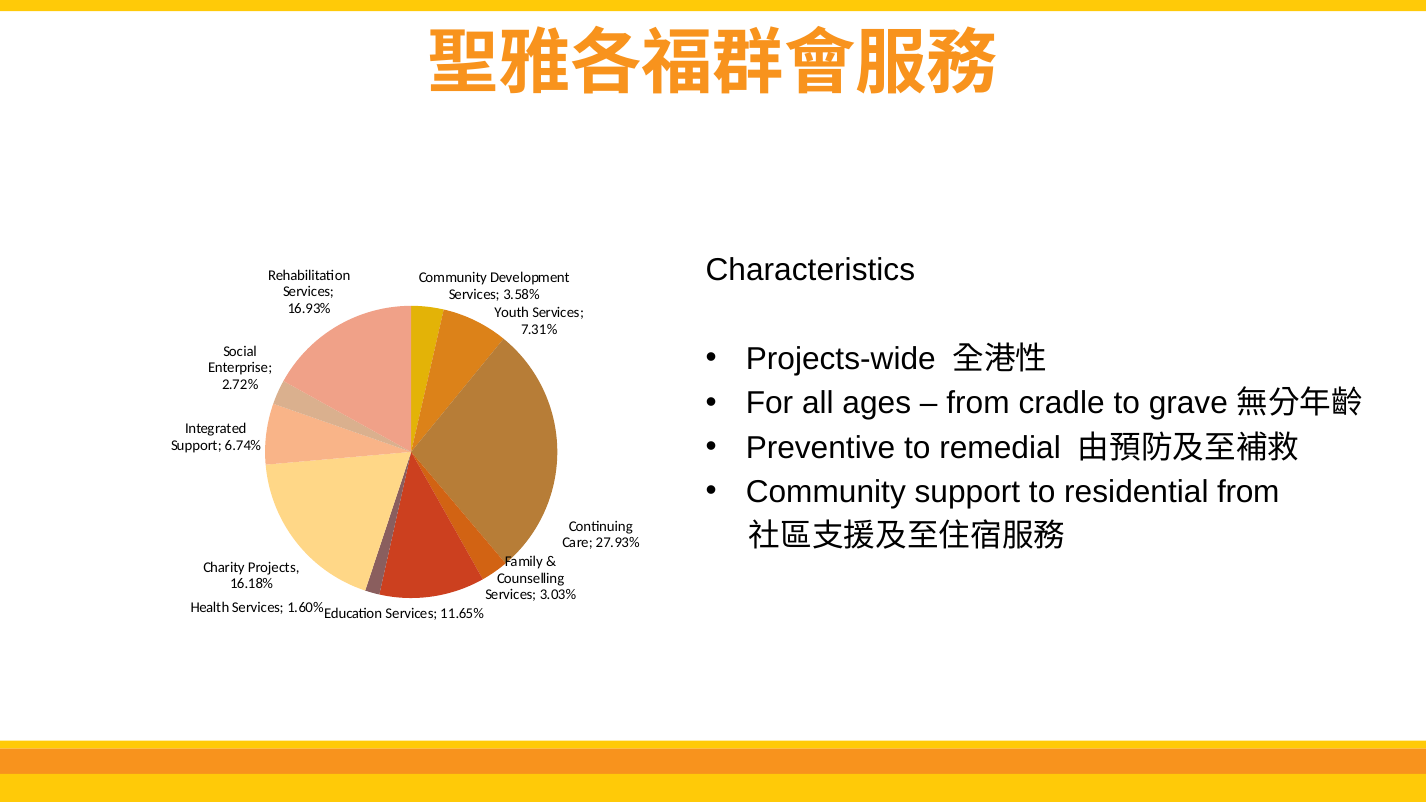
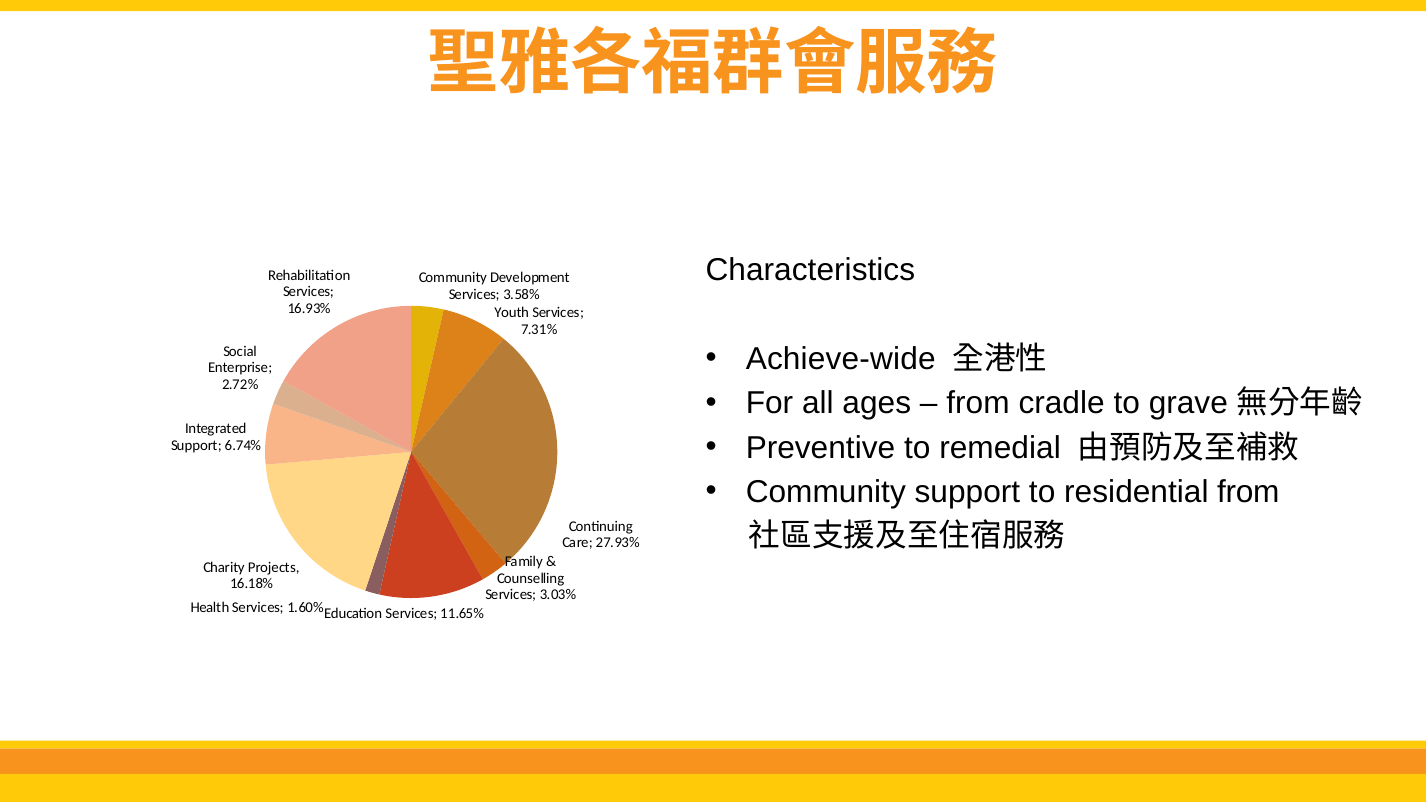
Projects-wide: Projects-wide -> Achieve-wide
